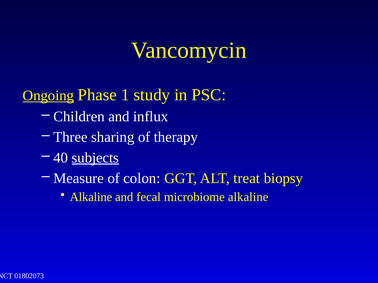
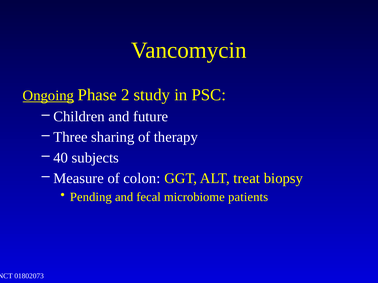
1: 1 -> 2
influx: influx -> future
subjects underline: present -> none
Alkaline at (91, 197): Alkaline -> Pending
microbiome alkaline: alkaline -> patients
